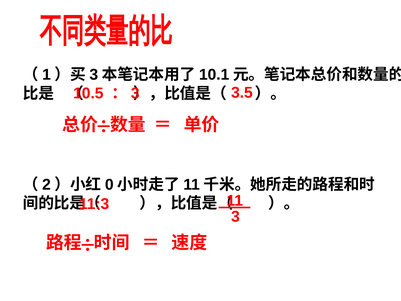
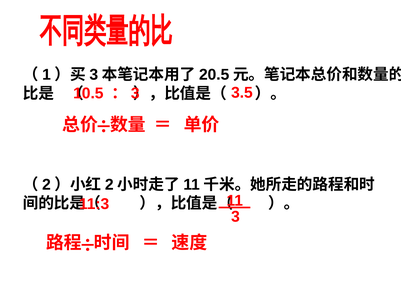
10.1: 10.1 -> 20.5
0 at (109, 185): 0 -> 2
